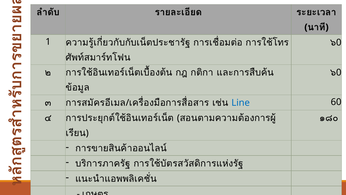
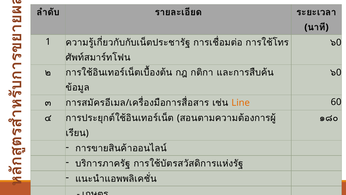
Line colour: blue -> orange
